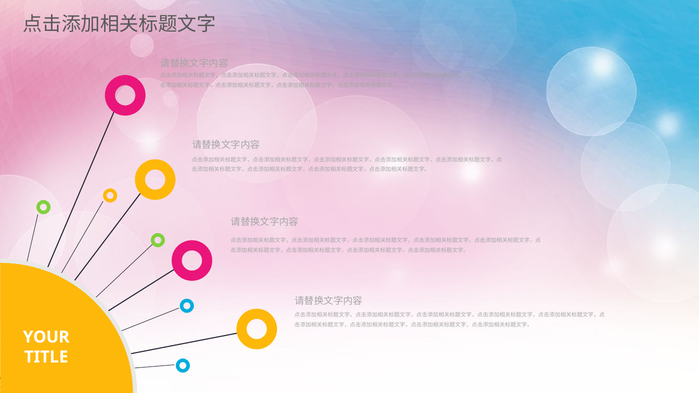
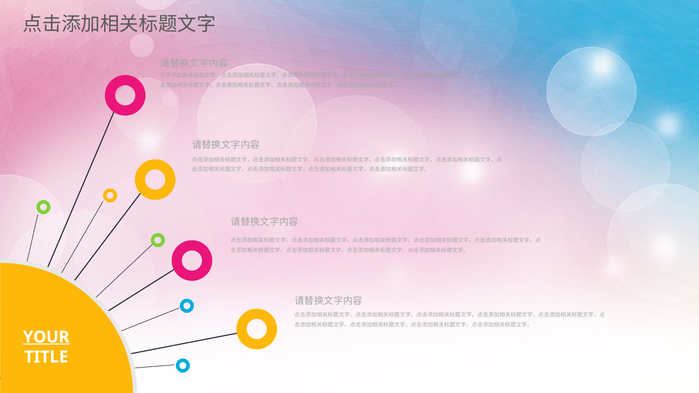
YOUR underline: none -> present
